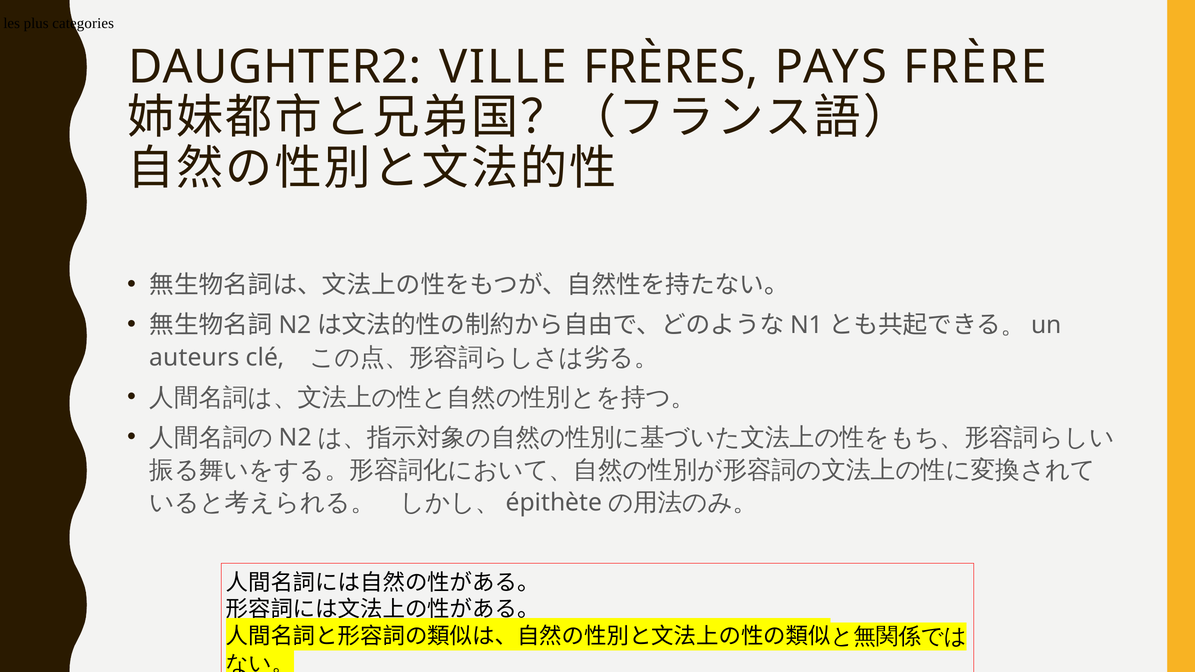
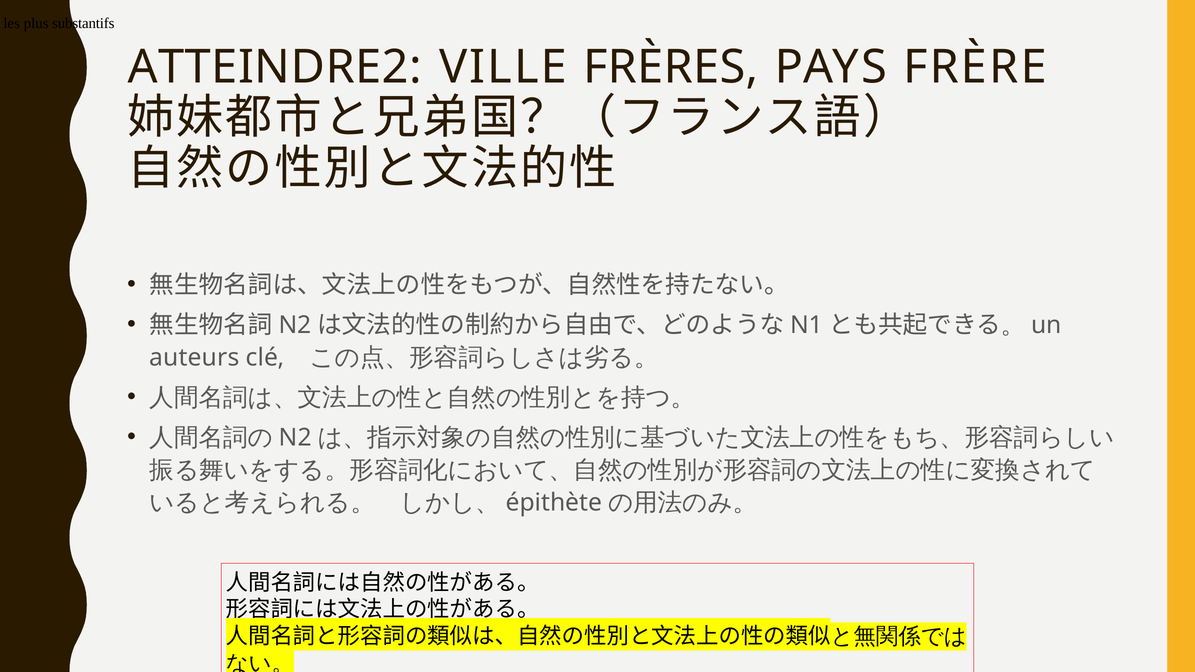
categories: categories -> substantifs
DAUGHTER2: DAUGHTER2 -> ATTEINDRE2
